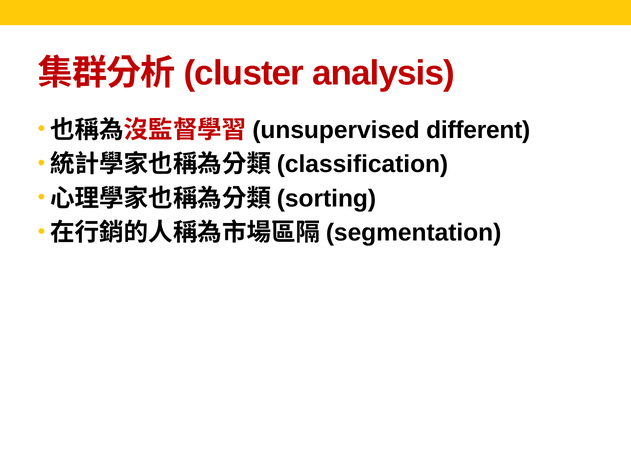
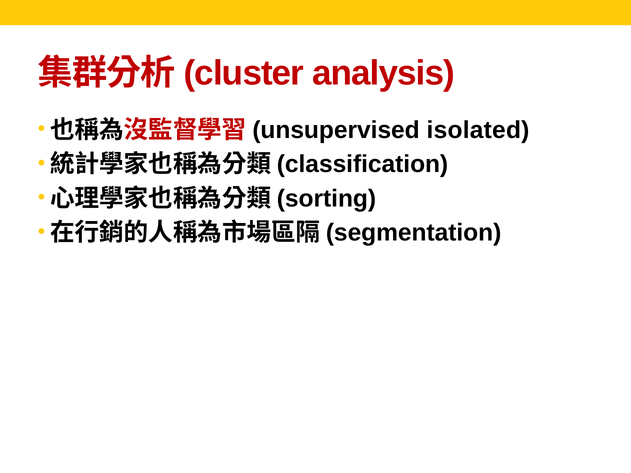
different: different -> isolated
